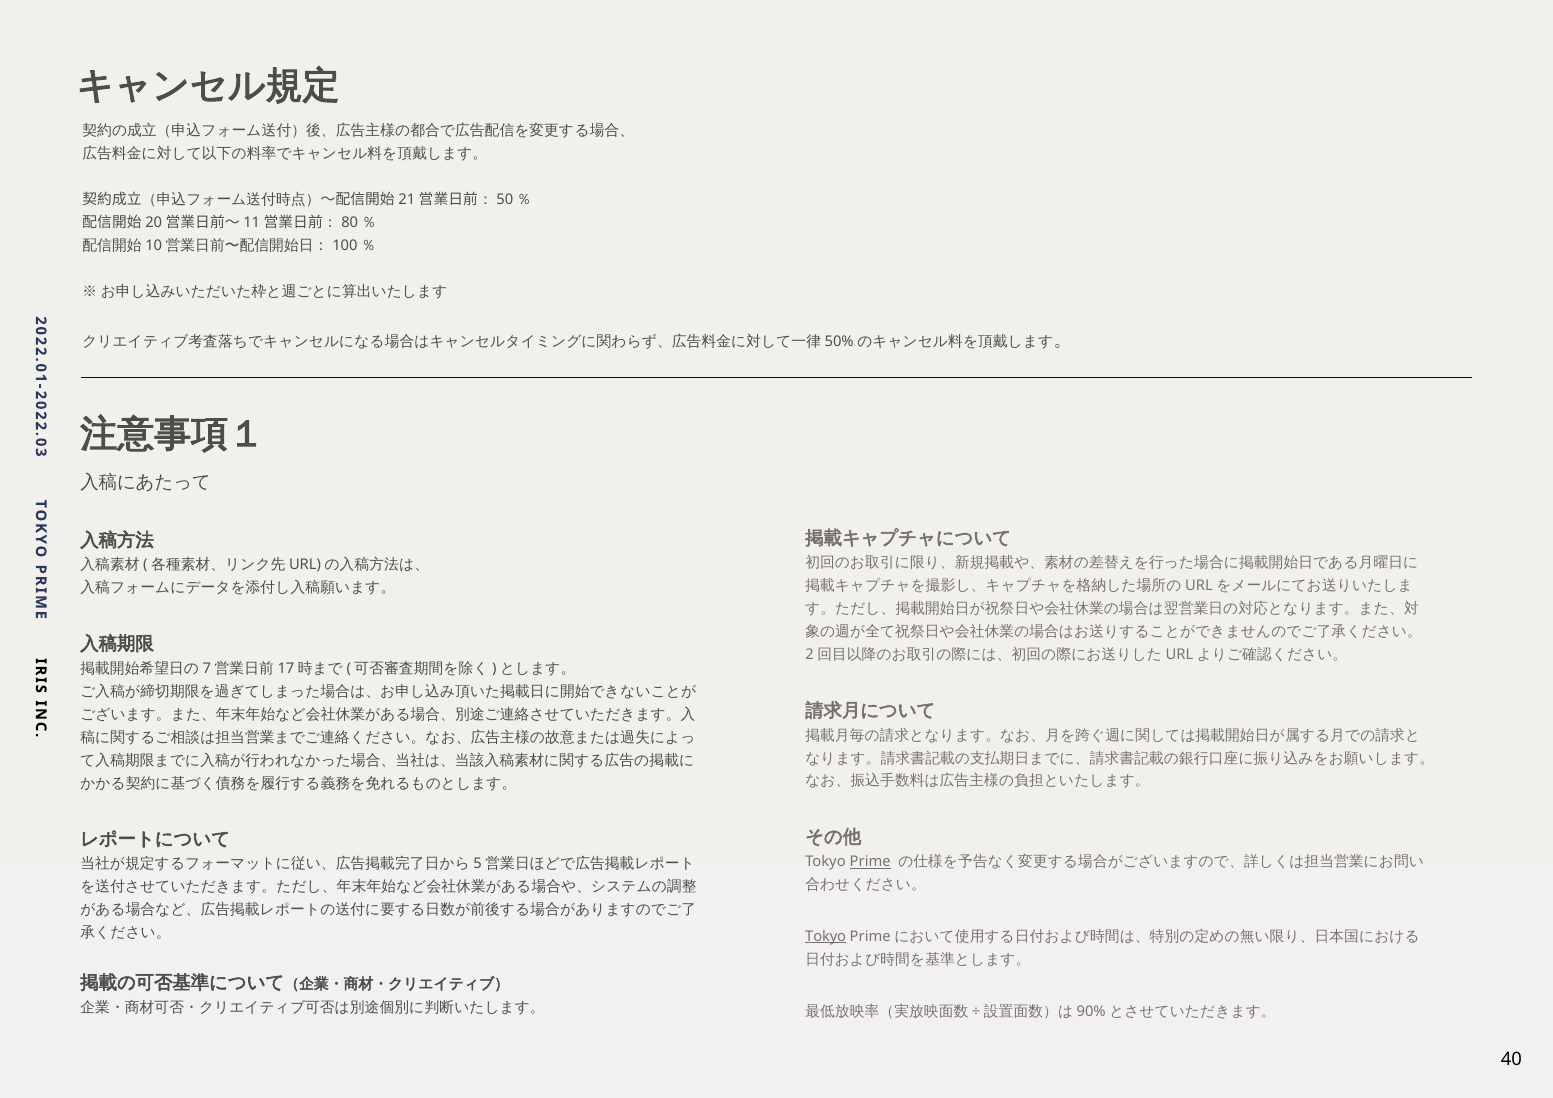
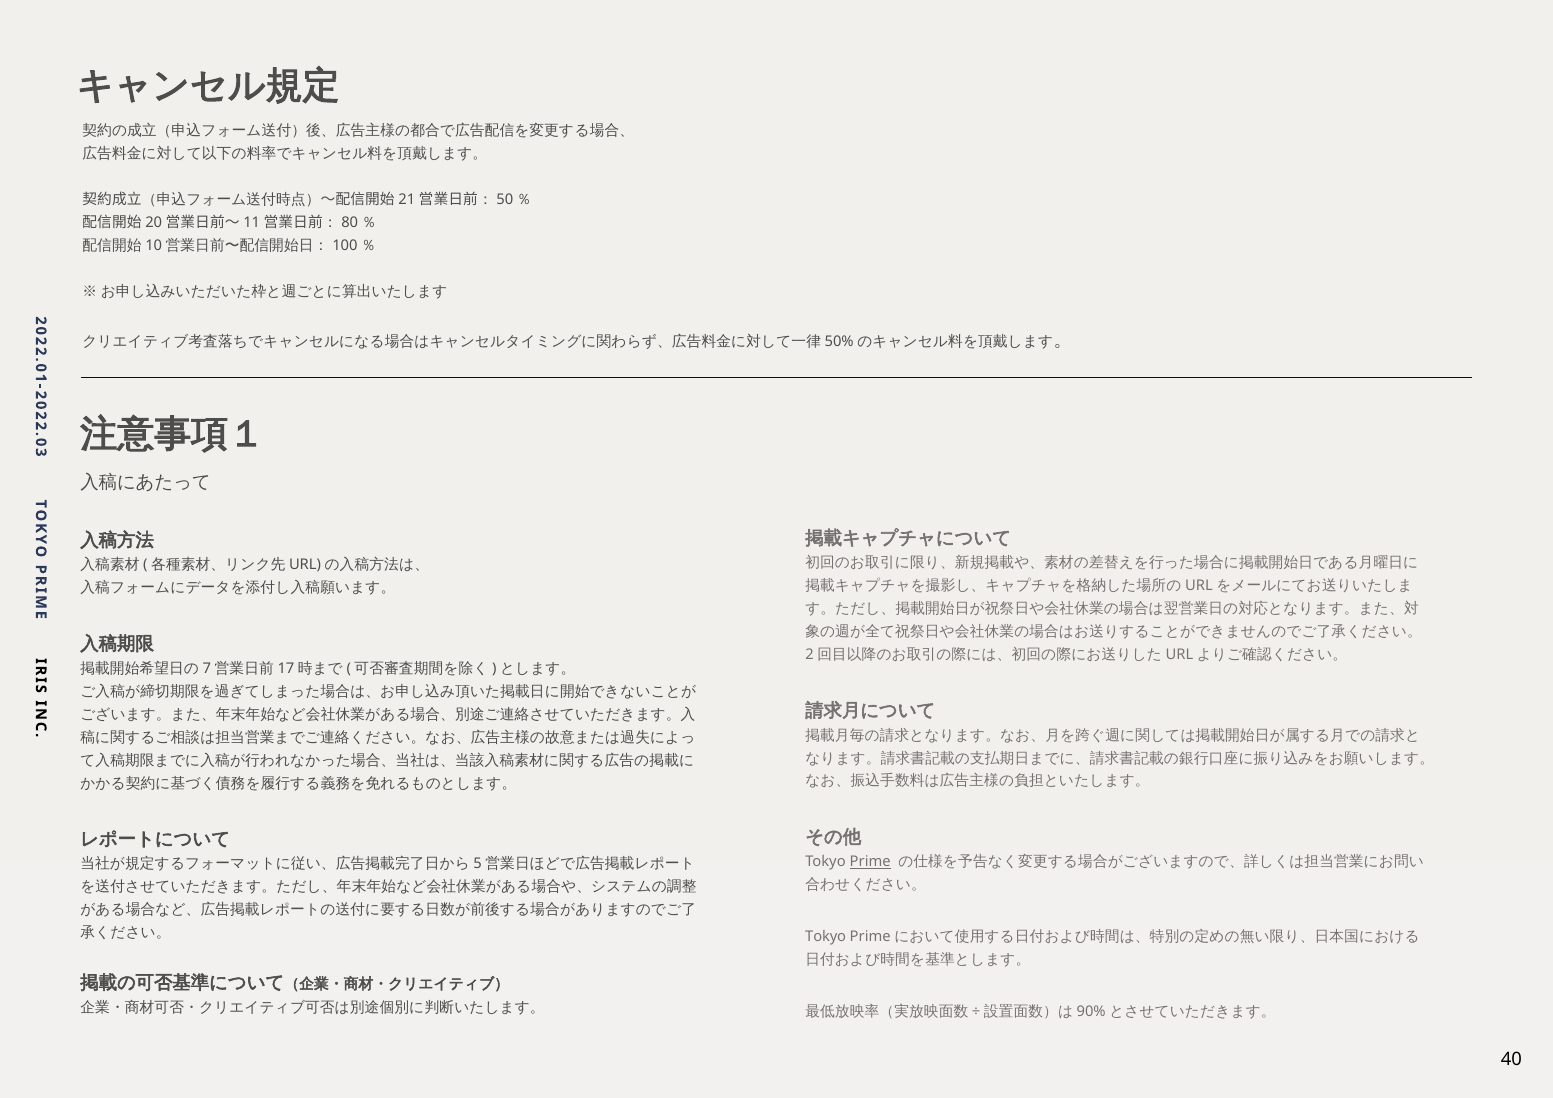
Tokyo at (826, 936) underline: present -> none
